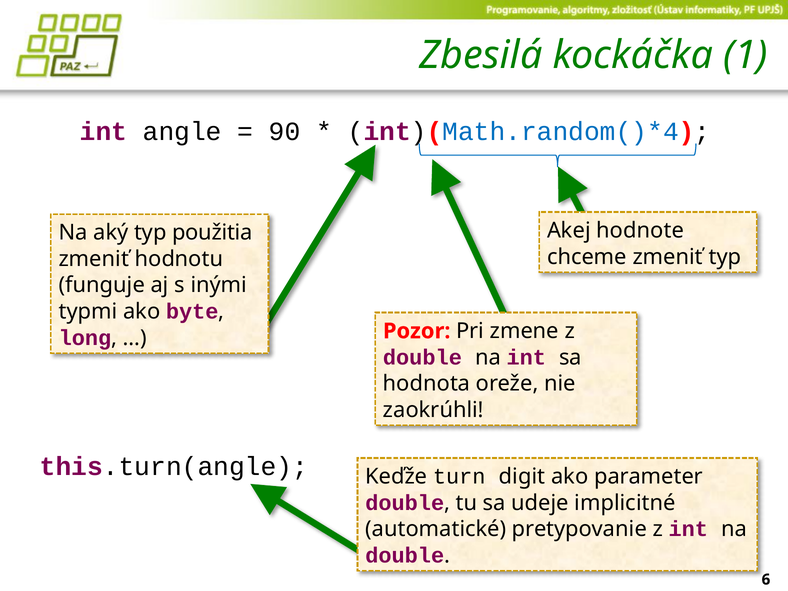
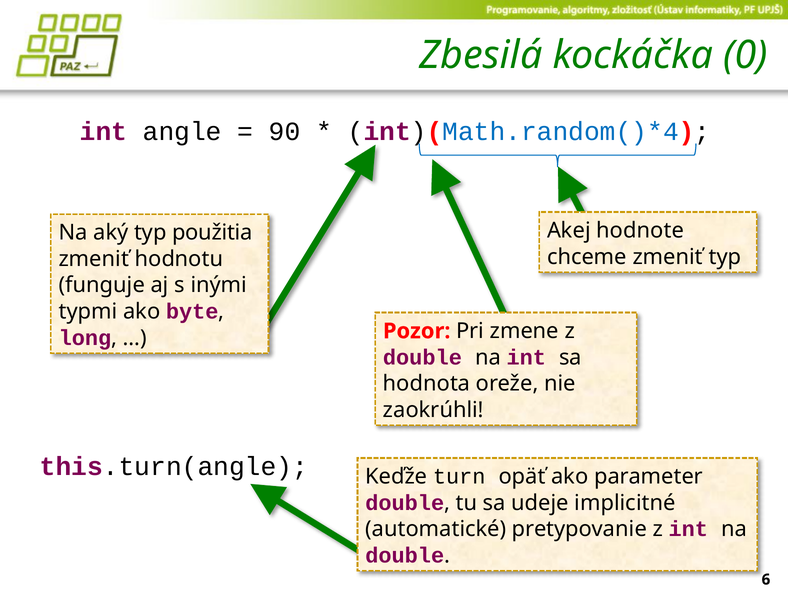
1: 1 -> 0
digit: digit -> opäť
